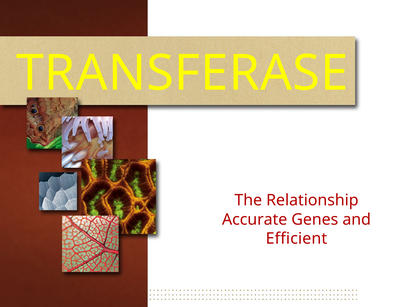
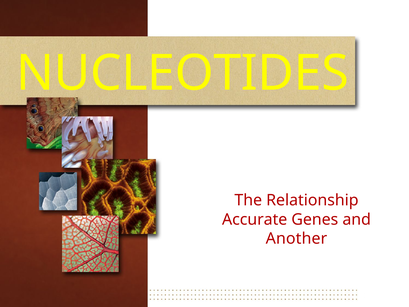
TRANSFERASE: TRANSFERASE -> NUCLEOTIDES
Efficient: Efficient -> Another
